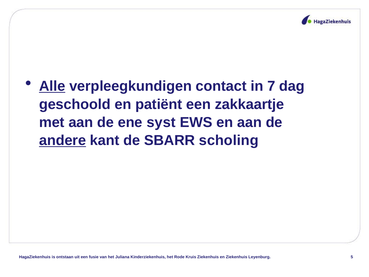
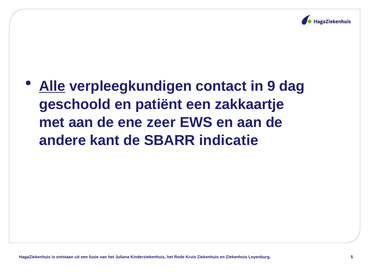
7: 7 -> 9
syst: syst -> zeer
andere underline: present -> none
scholing: scholing -> indicatie
